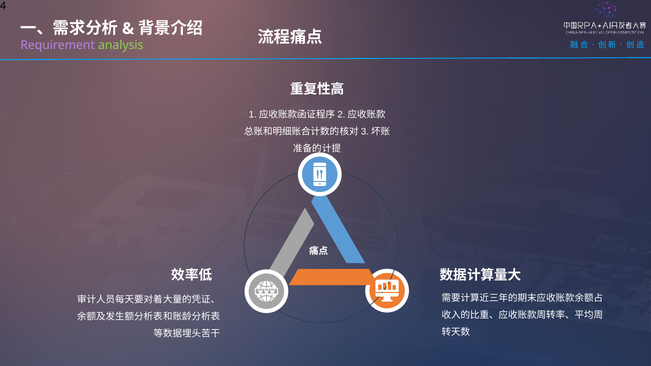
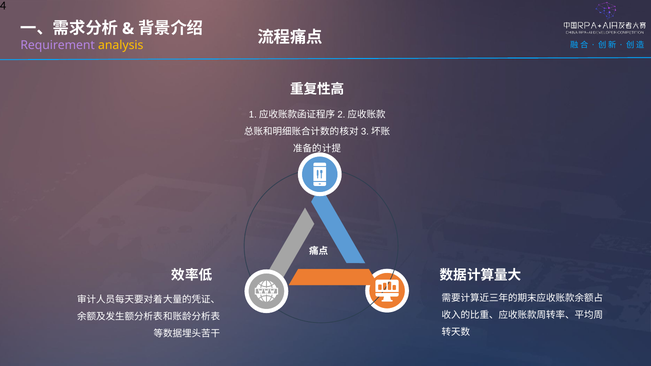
analysis colour: light green -> yellow
